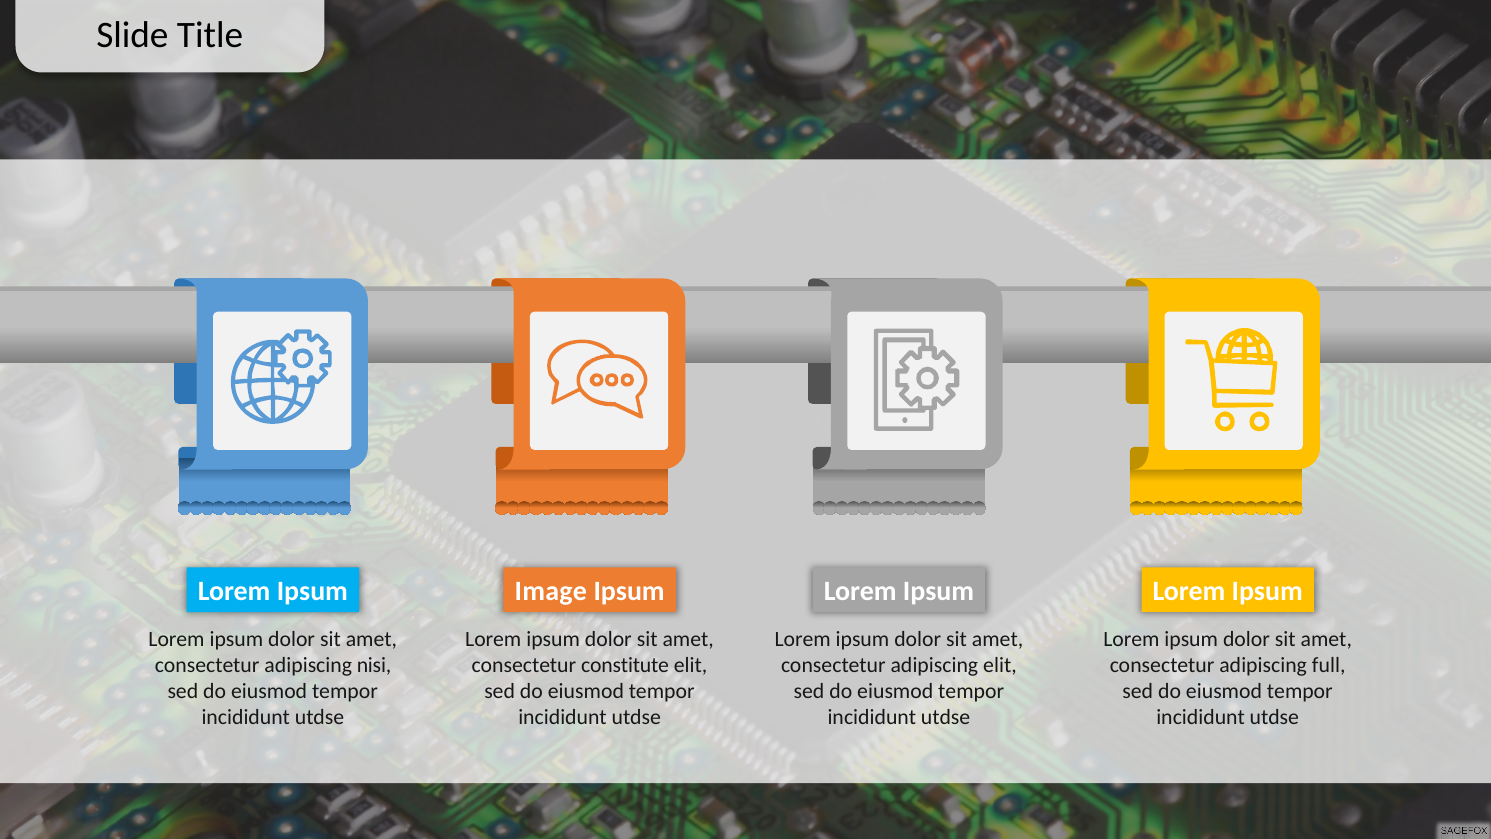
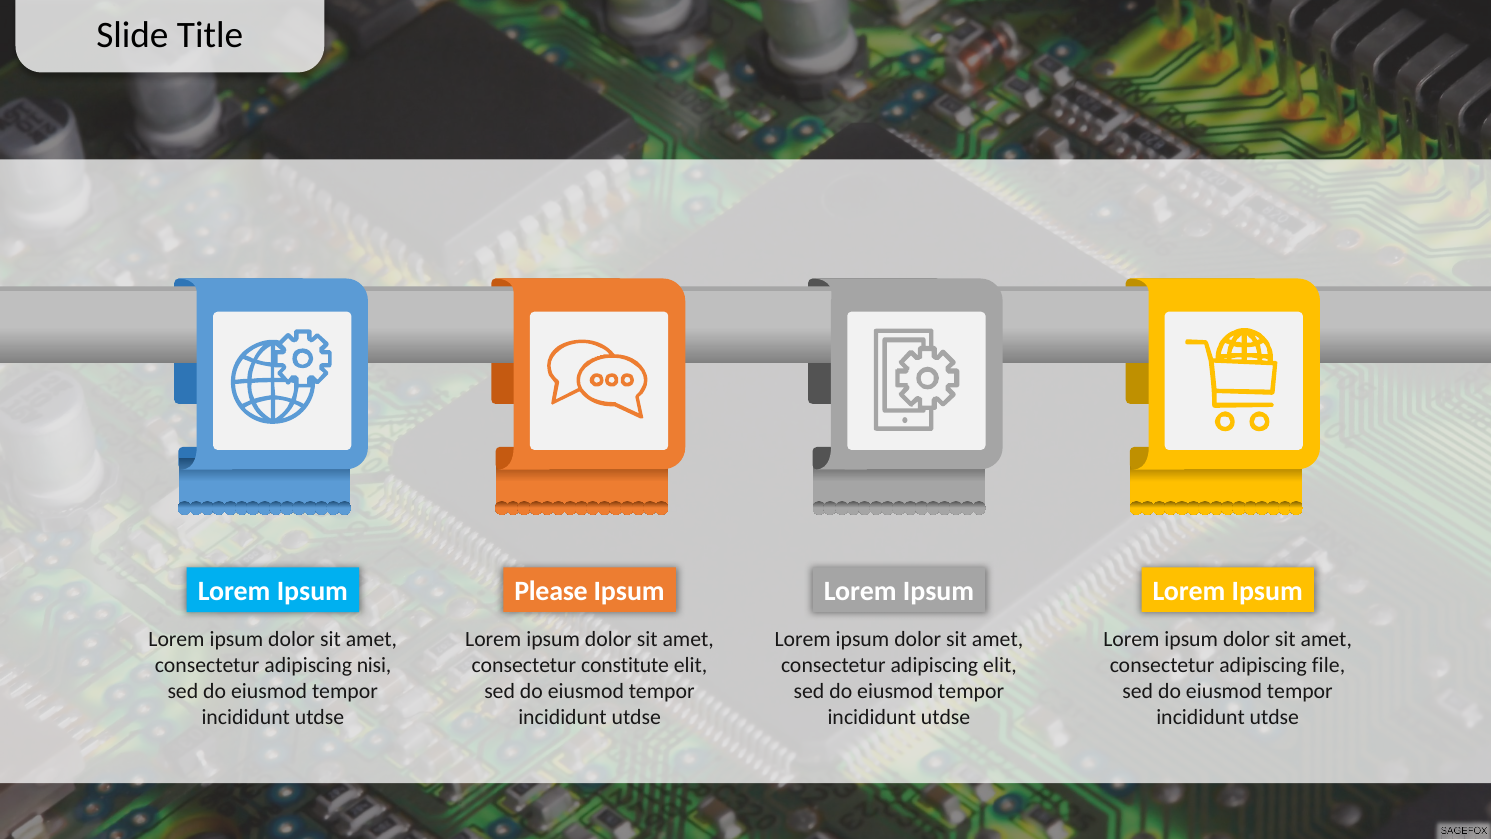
Image: Image -> Please
full: full -> file
